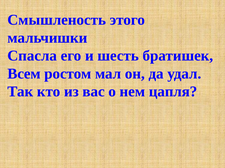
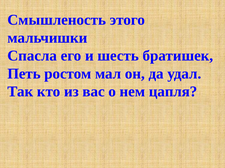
Всем: Всем -> Петь
